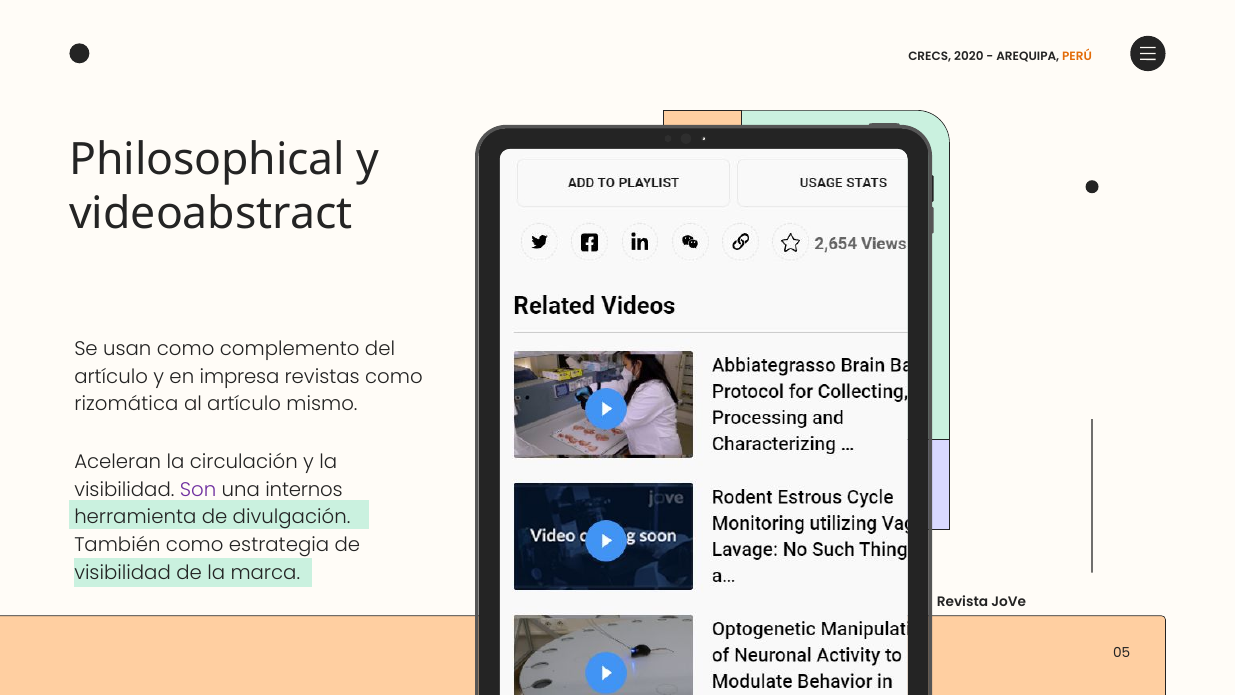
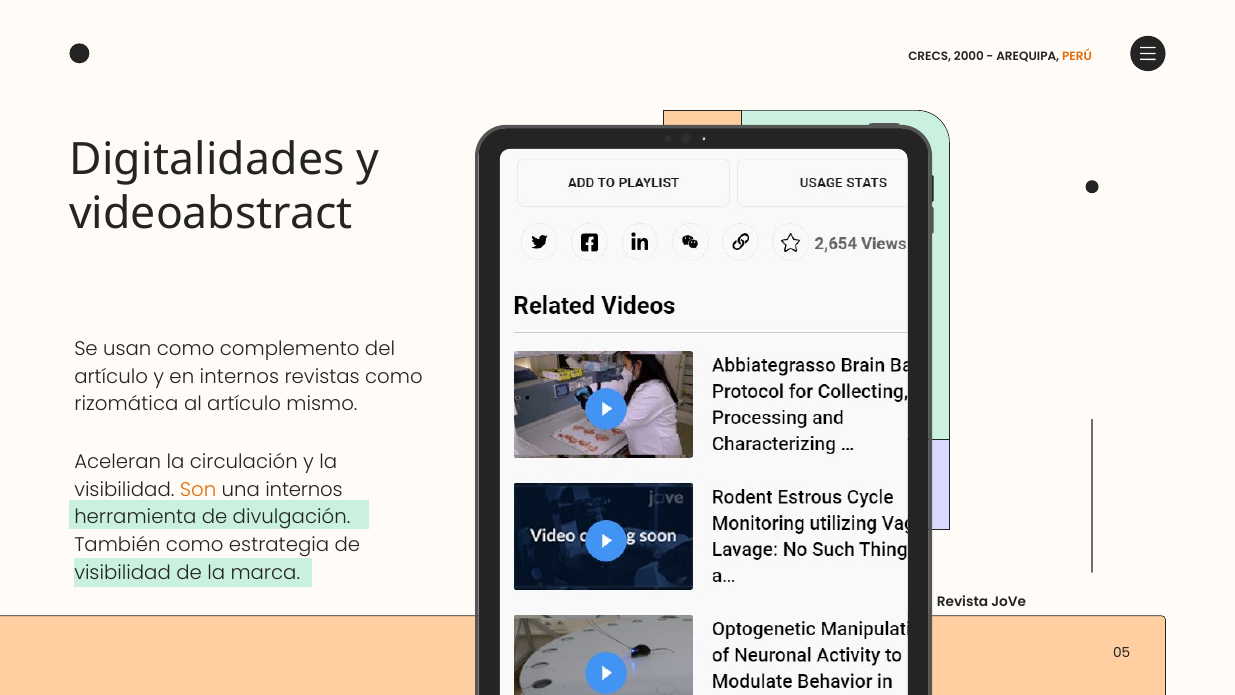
2020: 2020 -> 2000
Philosophical: Philosophical -> Digitalidades
en impresa: impresa -> internos
Son colour: purple -> orange
